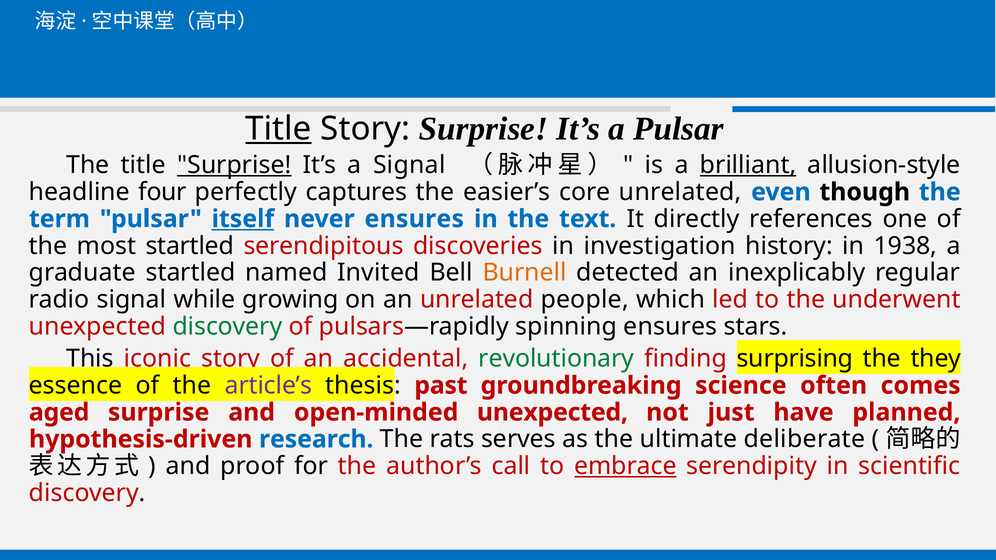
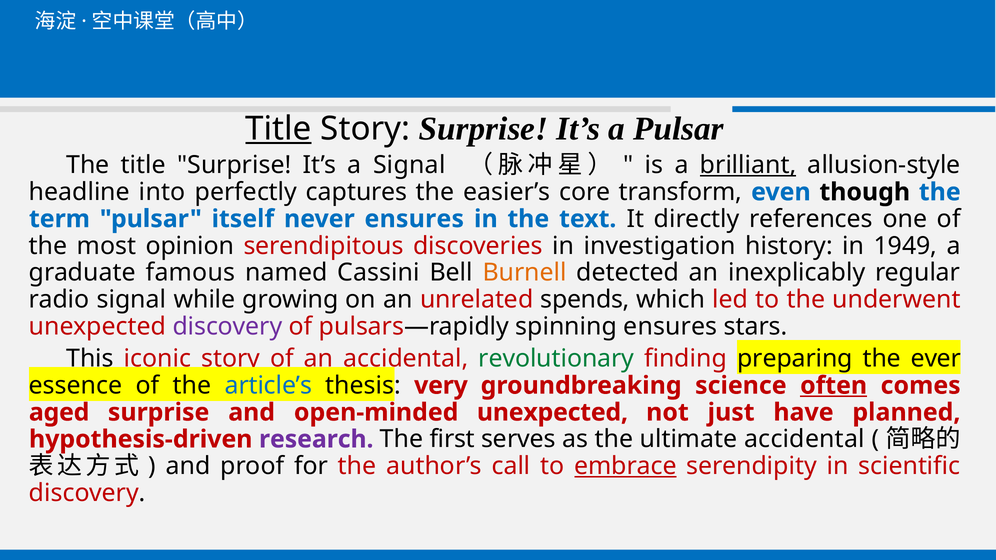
Surprise at (234, 165) underline: present -> none
four: four -> into
core unrelated: unrelated -> transform
itself underline: present -> none
most startled: startled -> opinion
1938: 1938 -> 1949
graduate startled: startled -> famous
Invited: Invited -> Cassini
people: people -> spends
discovery at (227, 327) colour: green -> purple
surprising: surprising -> preparing
they: they -> ever
article’s colour: purple -> blue
past: past -> very
often underline: none -> present
research colour: blue -> purple
rats: rats -> first
ultimate deliberate: deliberate -> accidental
